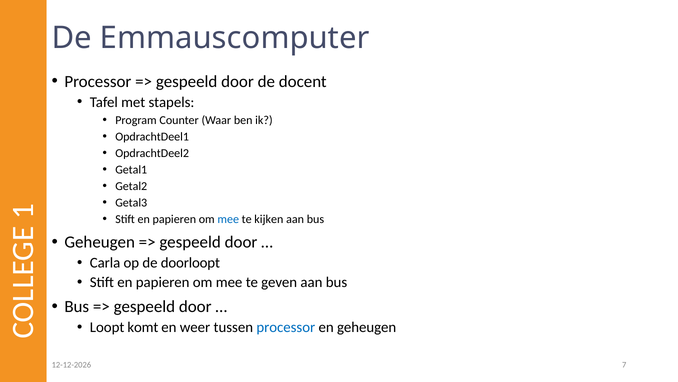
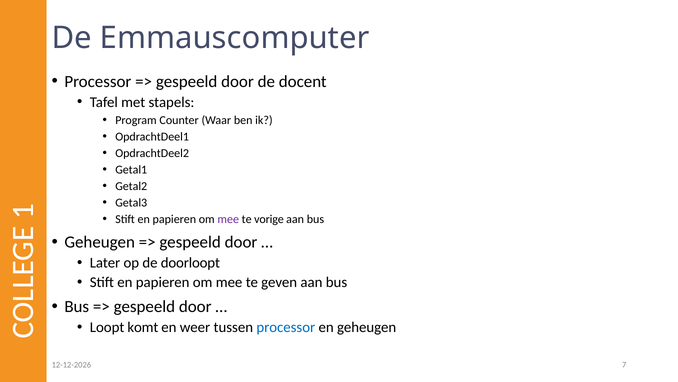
mee at (228, 219) colour: blue -> purple
kijken: kijken -> vorige
Carla: Carla -> Later
